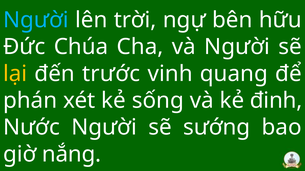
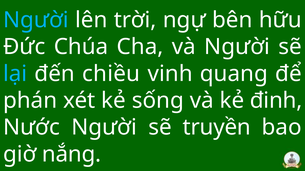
lại colour: yellow -> light blue
trước: trước -> chiều
sướng: sướng -> truyền
